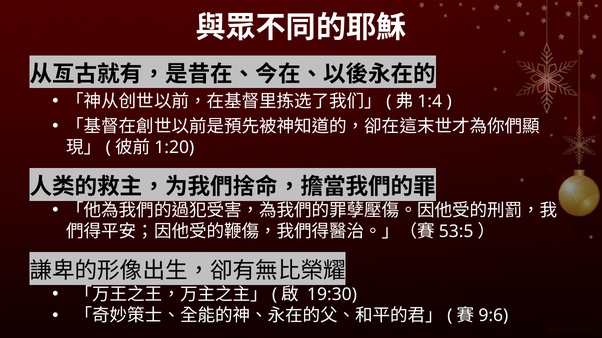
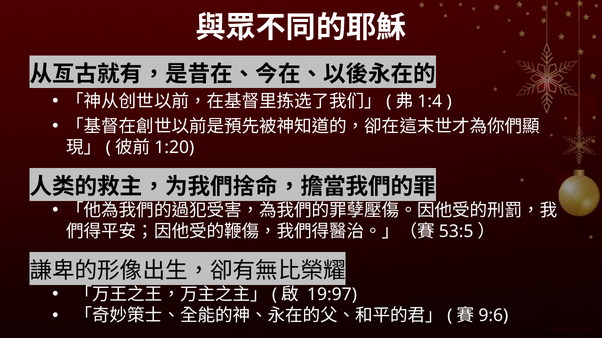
19:30: 19:30 -> 19:97
